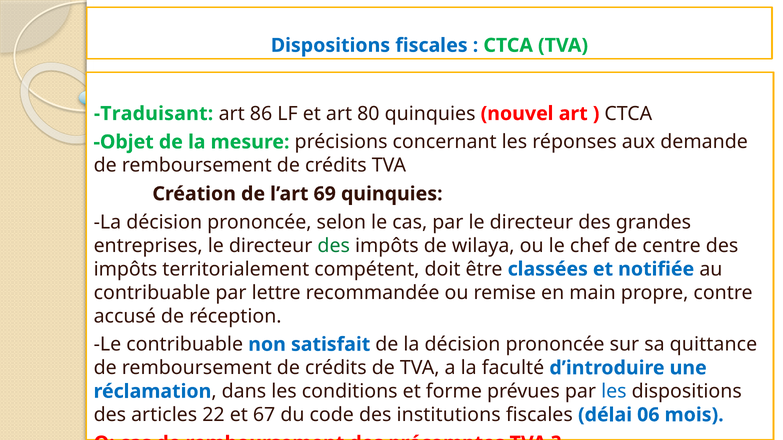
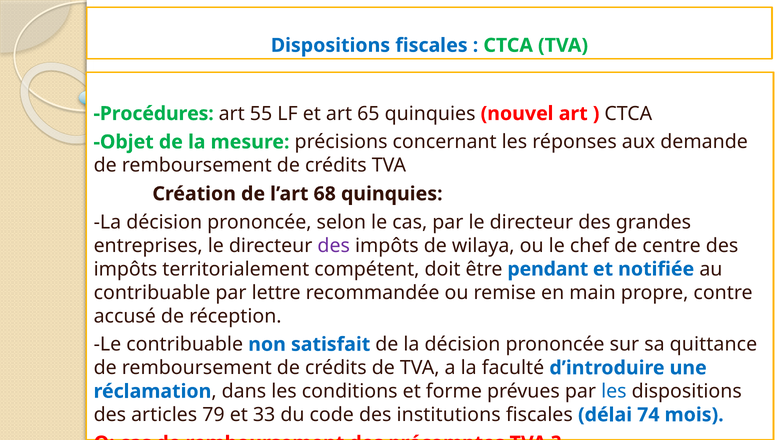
Traduisant: Traduisant -> Procédures
86: 86 -> 55
80: 80 -> 65
69: 69 -> 68
des at (334, 246) colour: green -> purple
classées: classées -> pendant
22: 22 -> 79
67: 67 -> 33
06: 06 -> 74
